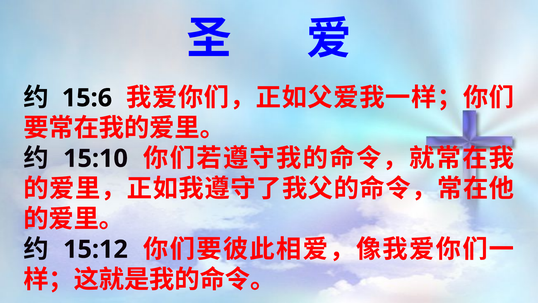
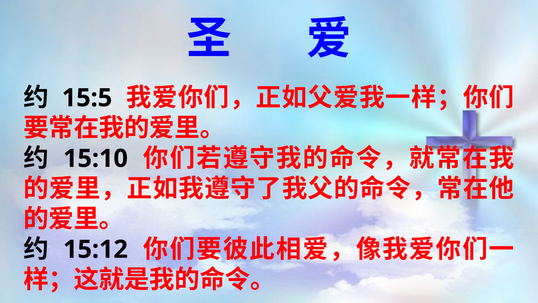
15:6: 15:6 -> 15:5
